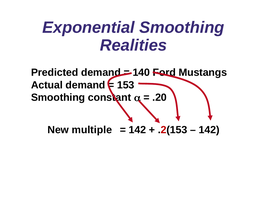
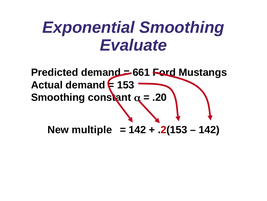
Realities: Realities -> Evaluate
140: 140 -> 661
